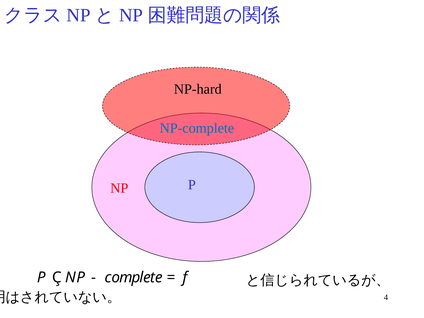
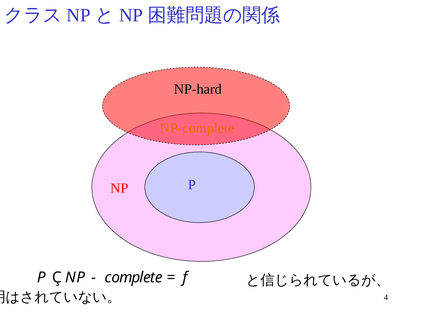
NP-complete colour: blue -> orange
